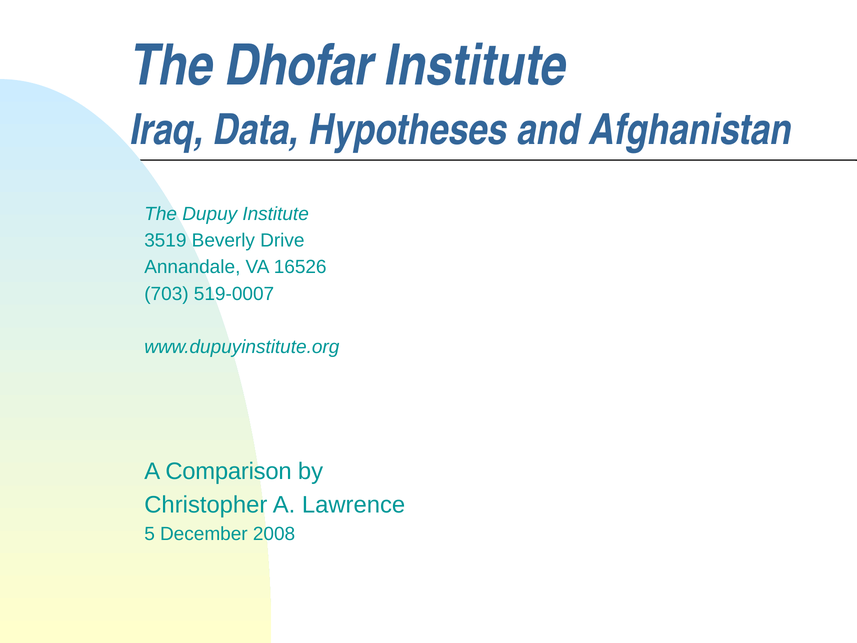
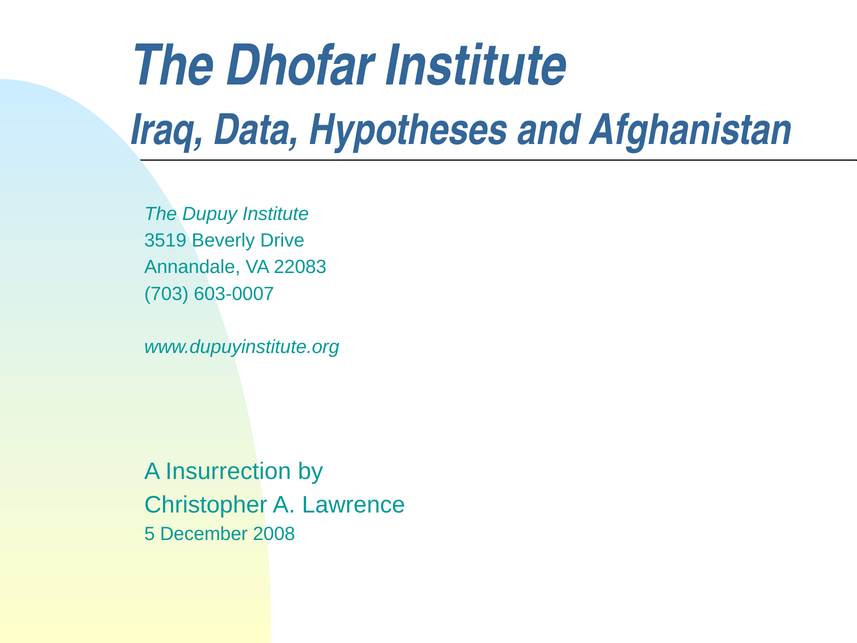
16526: 16526 -> 22083
519-0007: 519-0007 -> 603-0007
Comparison: Comparison -> Insurrection
